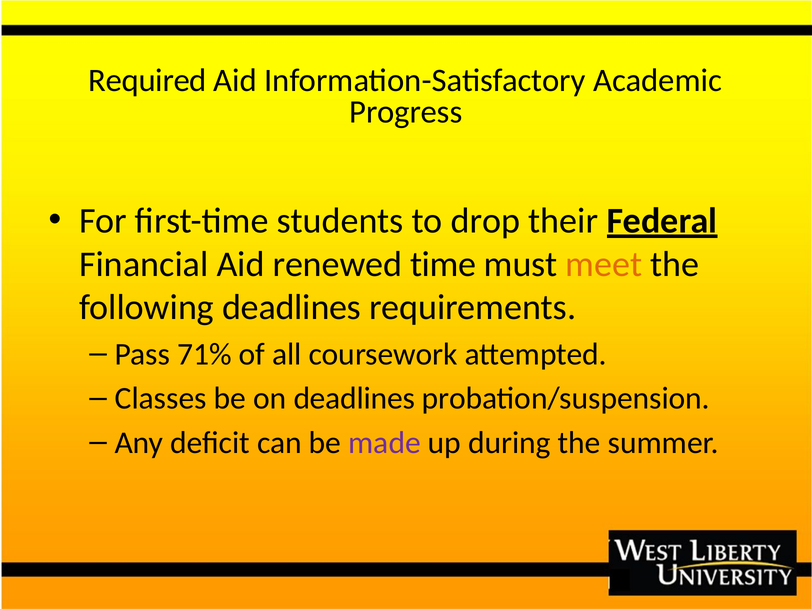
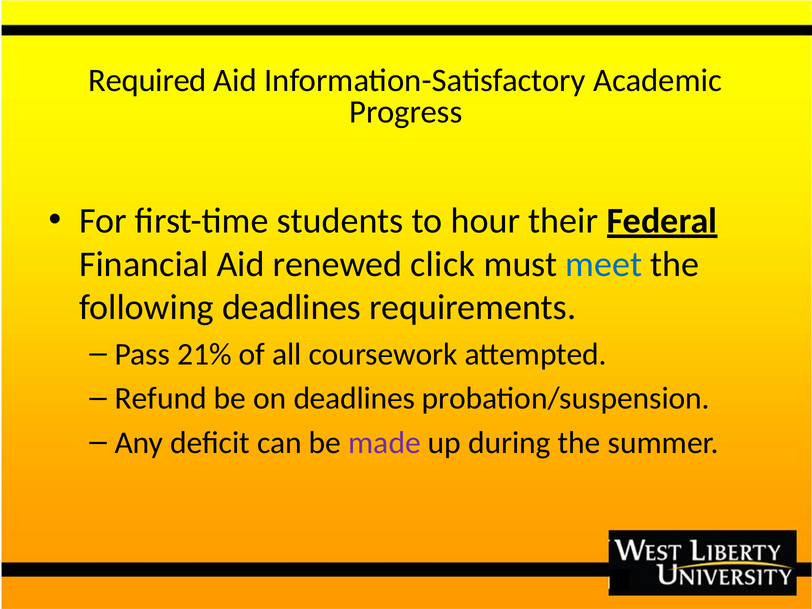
drop: drop -> hour
time: time -> click
meet colour: orange -> blue
71%: 71% -> 21%
Classes: Classes -> Refund
